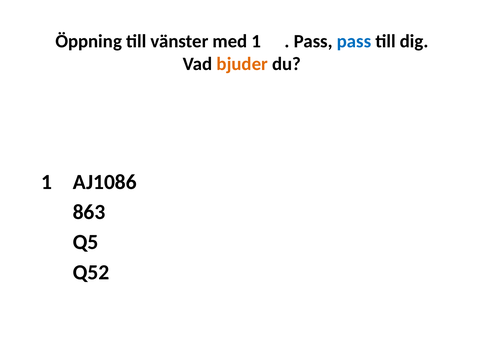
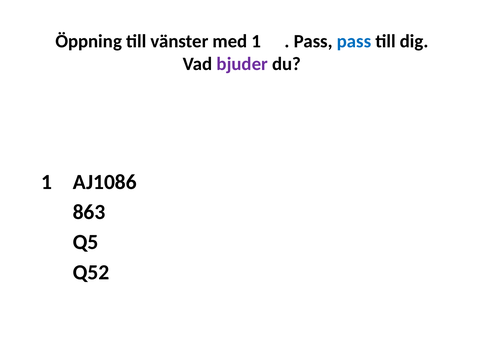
bjuder colour: orange -> purple
